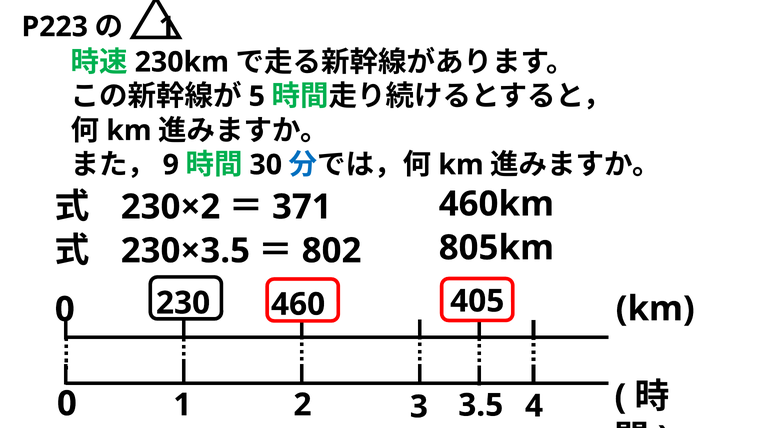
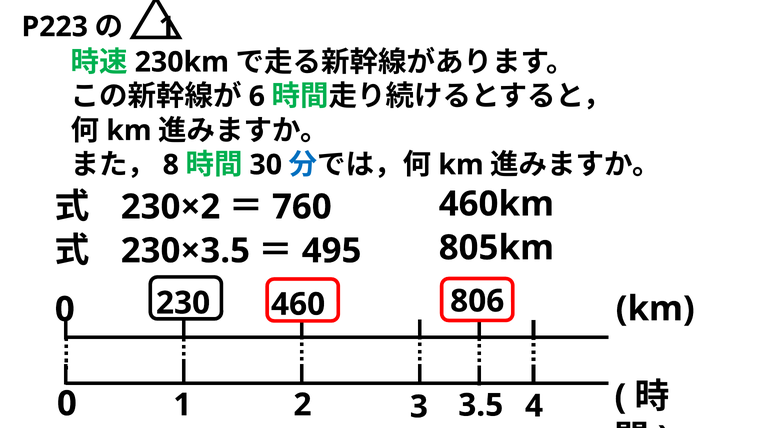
5: 5 -> 6
9: 9 -> 8
371: 371 -> 760
802: 802 -> 495
405: 405 -> 806
